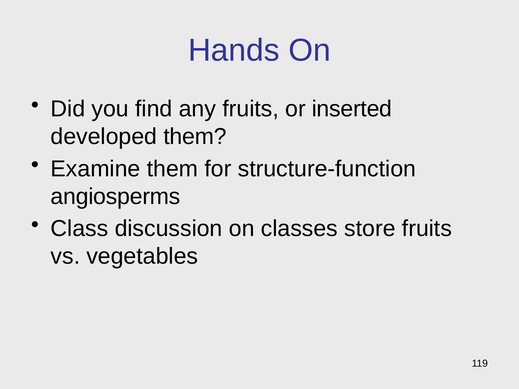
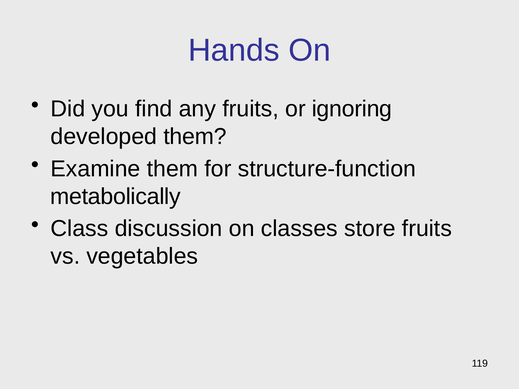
inserted: inserted -> ignoring
angiosperms: angiosperms -> metabolically
